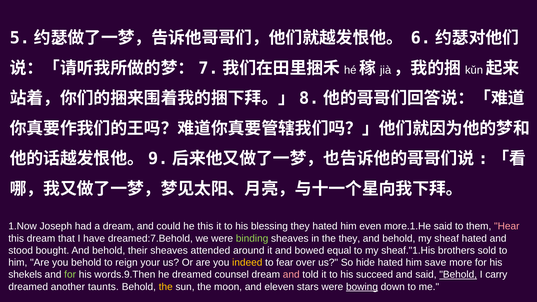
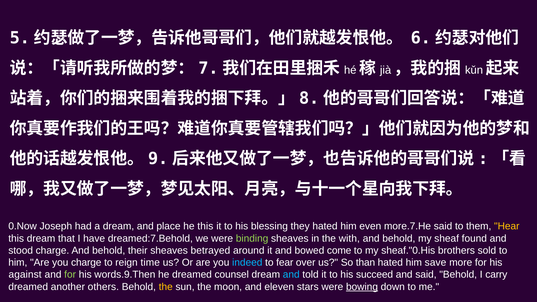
1.Now: 1.Now -> 0.Now
could: could -> place
more.1.He: more.1.He -> more.7.He
Hear colour: pink -> yellow
the they: they -> with
sheaf hated: hated -> found
stood bought: bought -> charge
attended: attended -> betrayed
equal: equal -> come
sheaf."1.His: sheaf."1.His -> sheaf."0.His
you behold: behold -> charge
your: your -> time
indeed colour: yellow -> light blue
hide: hide -> than
shekels: shekels -> against
and at (291, 275) colour: pink -> light blue
Behold at (458, 275) underline: present -> none
taunts: taunts -> others
